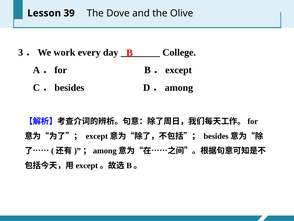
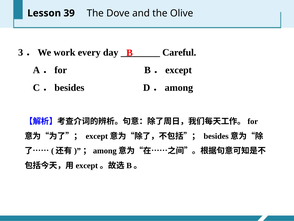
College: College -> Careful
